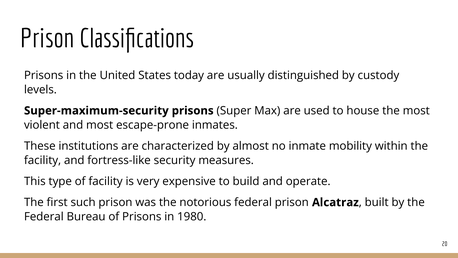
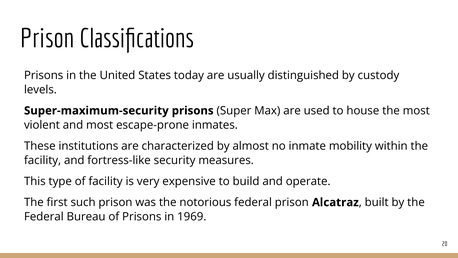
1980: 1980 -> 1969
